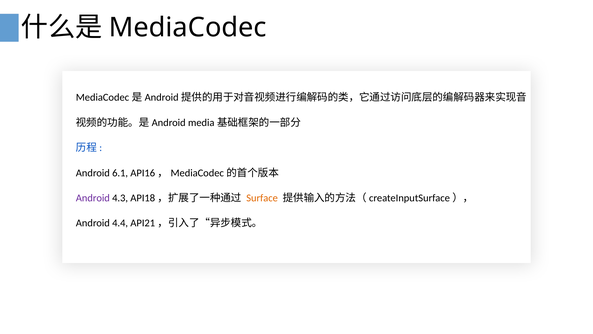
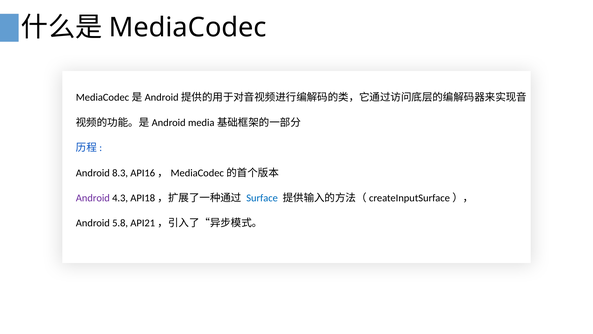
6.1: 6.1 -> 8.3
Surface colour: orange -> blue
4.4: 4.4 -> 5.8
